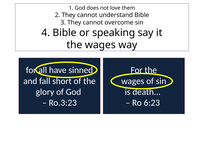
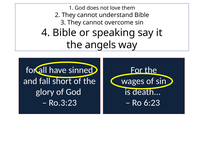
wages at (100, 45): wages -> angels
